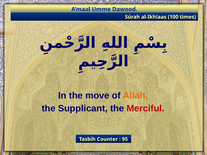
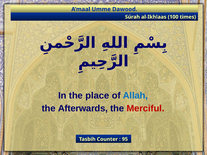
move: move -> place
Allah colour: orange -> blue
Supplicant: Supplicant -> Afterwards
